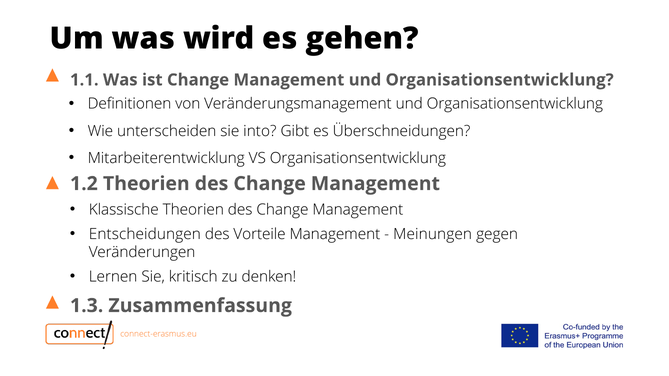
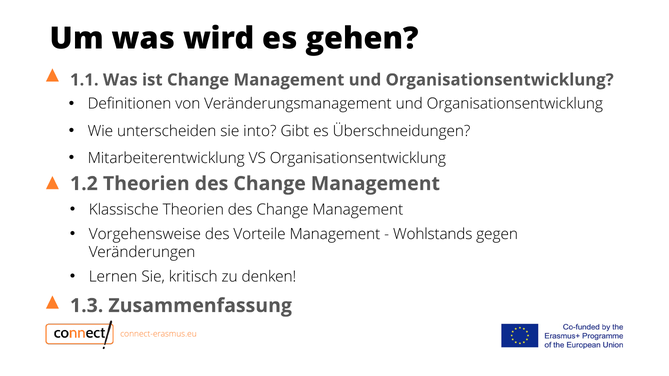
Entscheidungen: Entscheidungen -> Vorgehensweise
Meinungen: Meinungen -> Wohlstands
